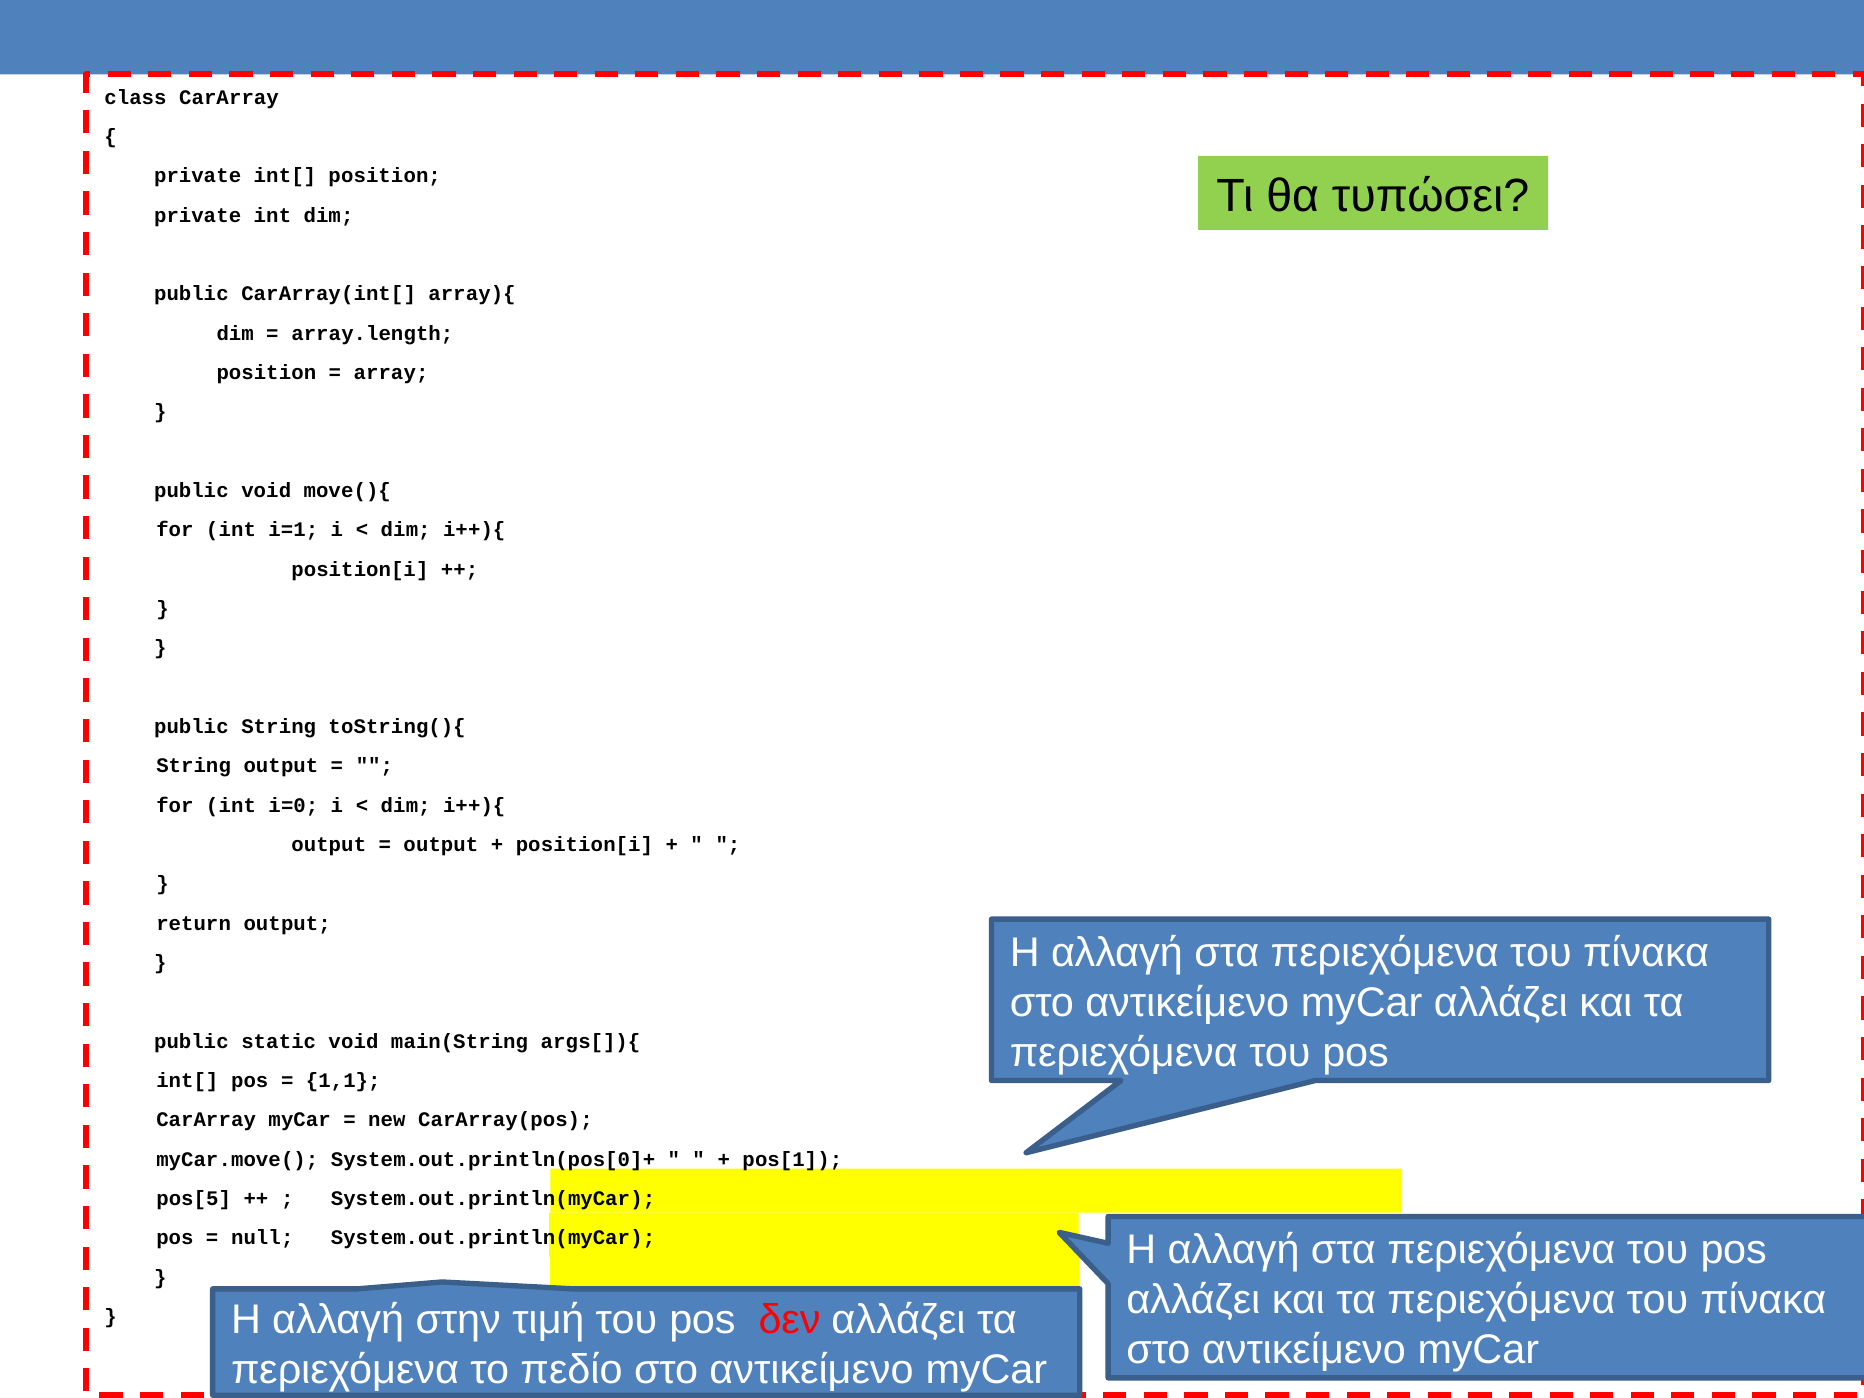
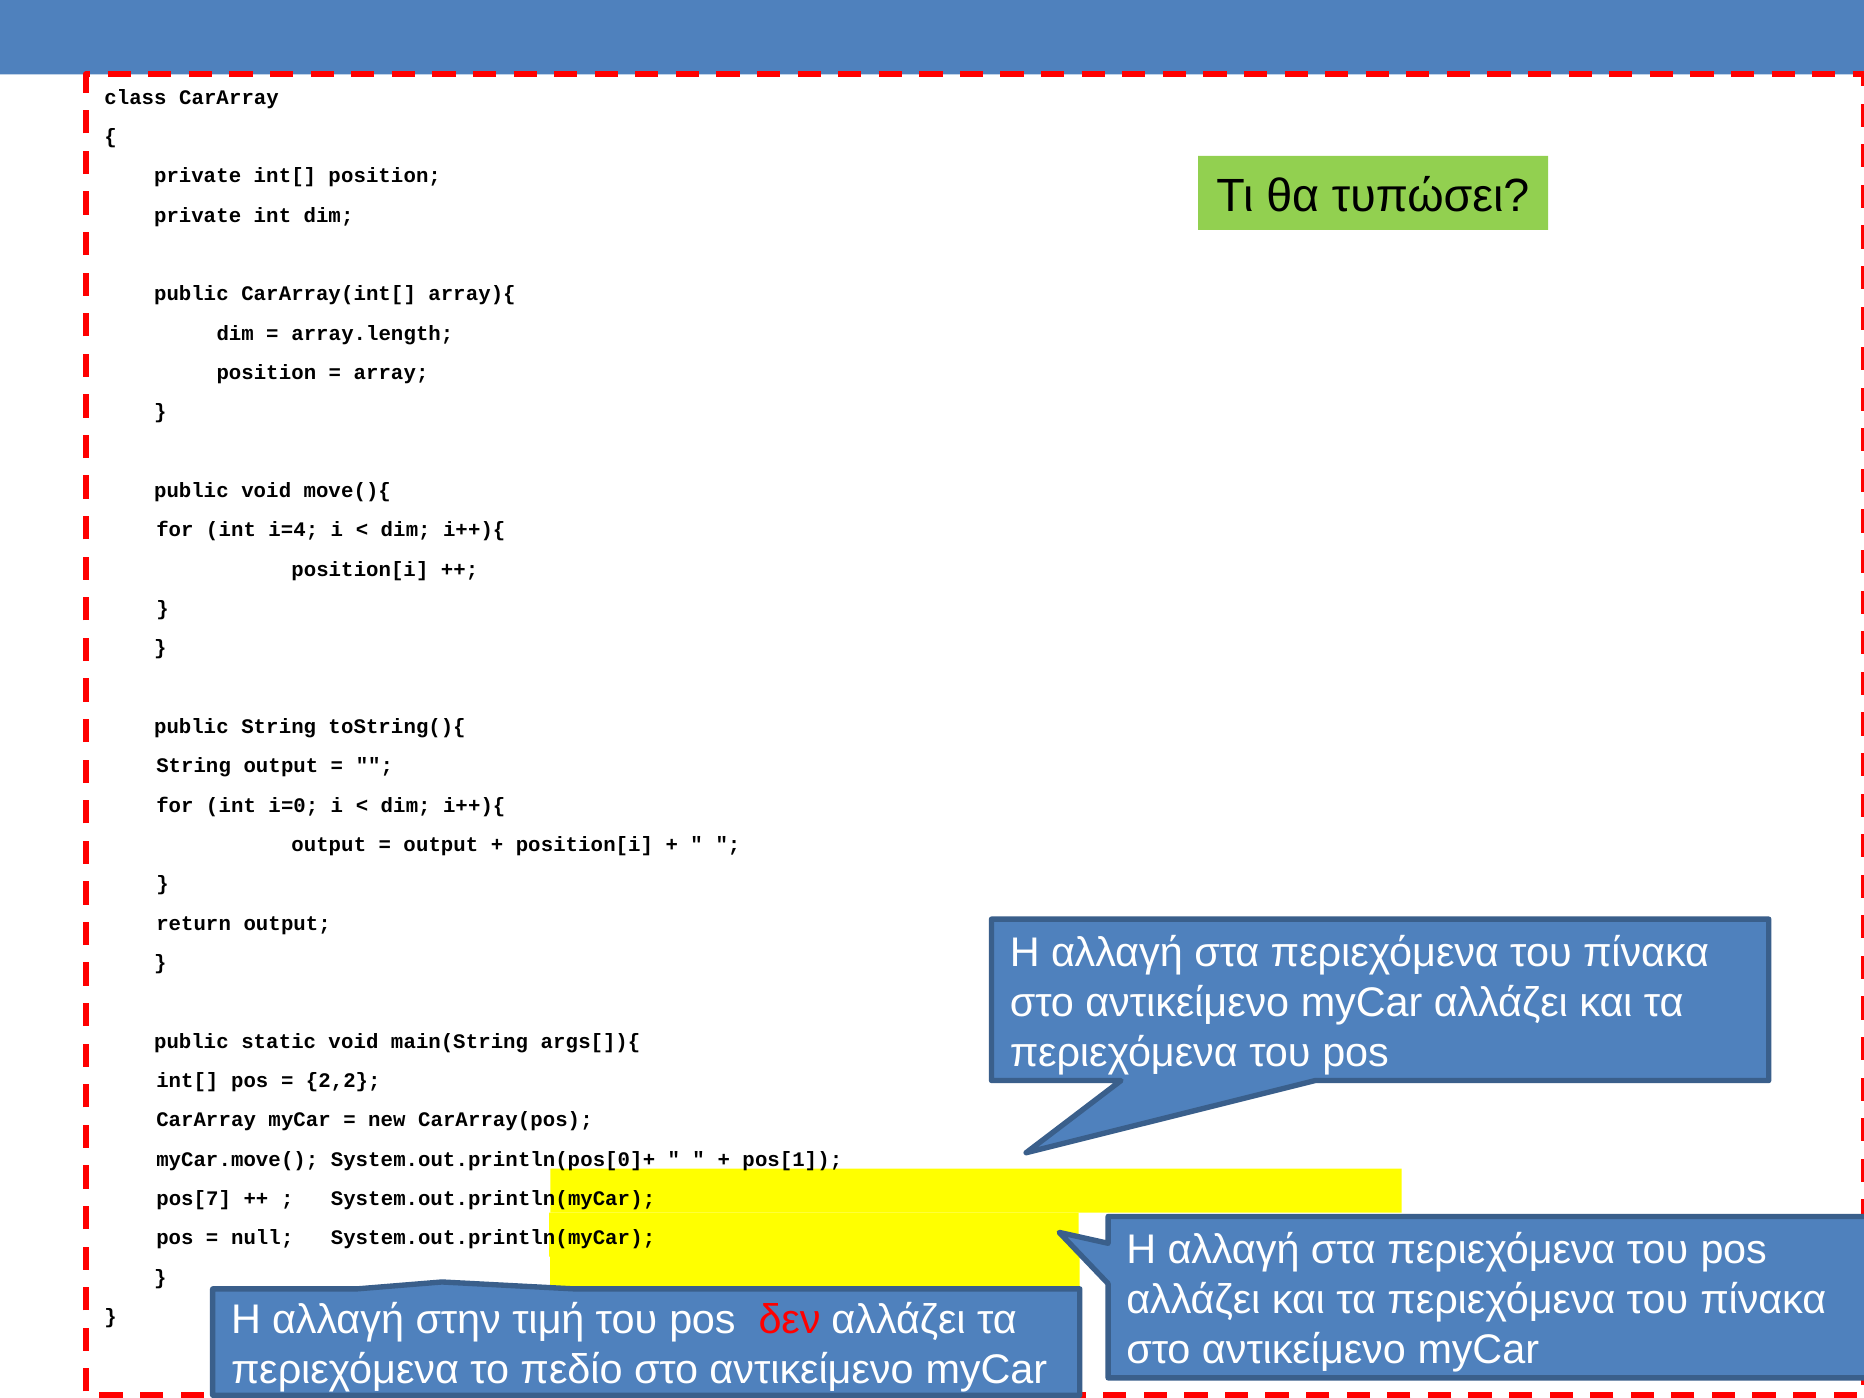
i=1: i=1 -> i=4
1,1: 1,1 -> 2,2
pos[5: pos[5 -> pos[7
